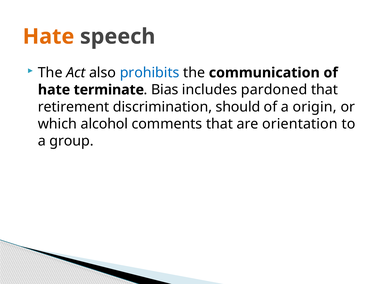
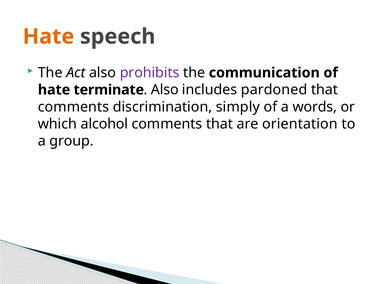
prohibits colour: blue -> purple
Bias at (165, 90): Bias -> Also
retirement at (74, 107): retirement -> comments
should: should -> simply
origin: origin -> words
